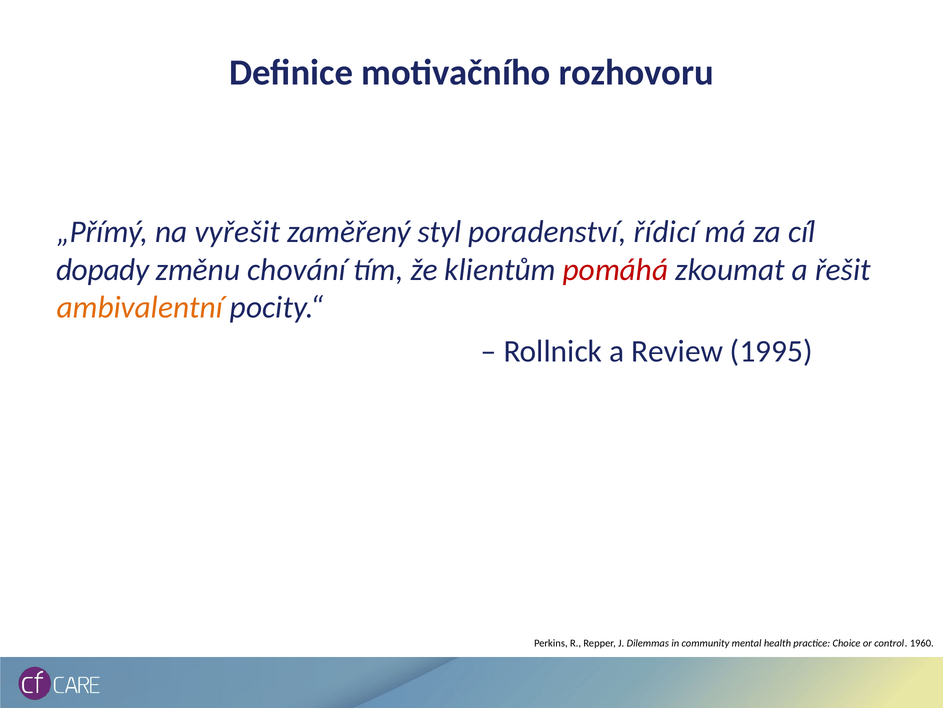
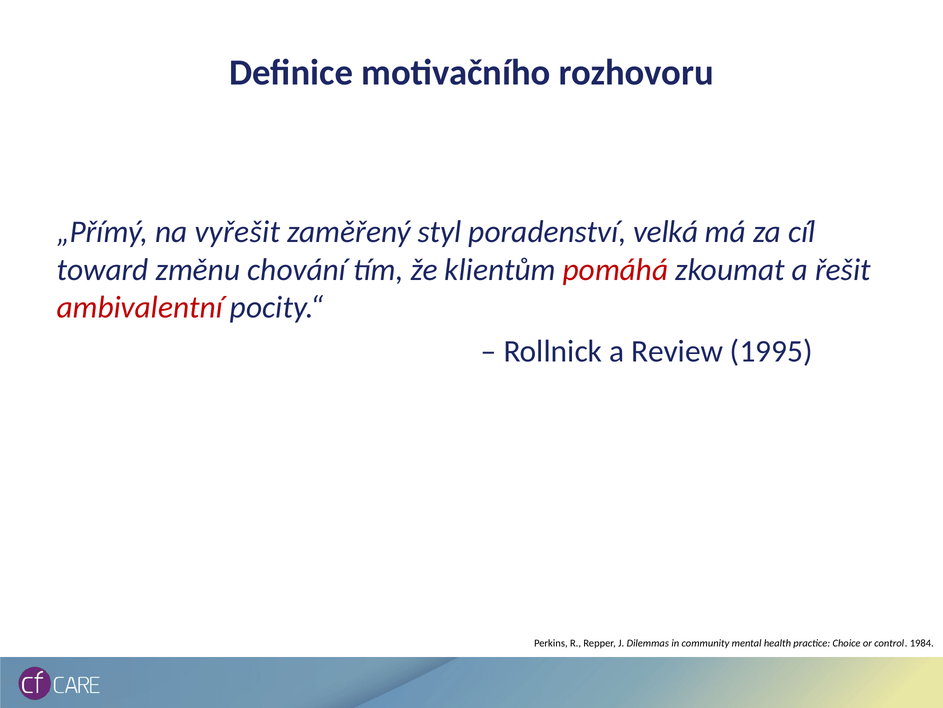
řídicí: řídicí -> velká
dopady: dopady -> toward
ambivalentní colour: orange -> red
1960: 1960 -> 1984
